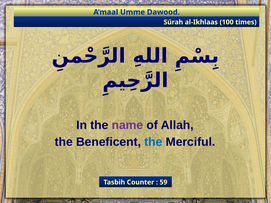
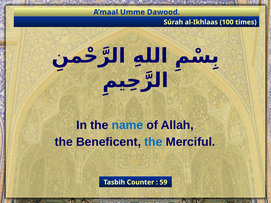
name colour: purple -> blue
